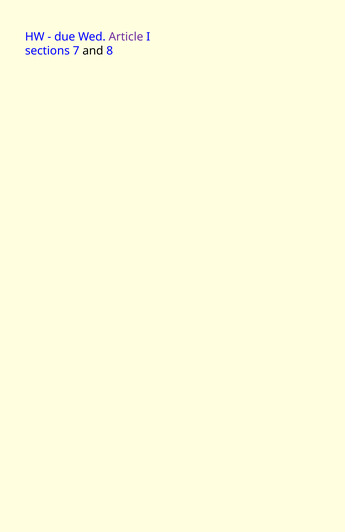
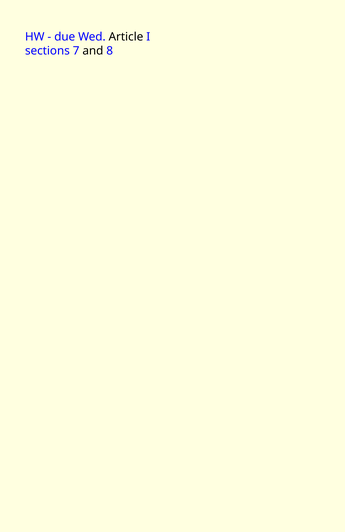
Article colour: purple -> black
